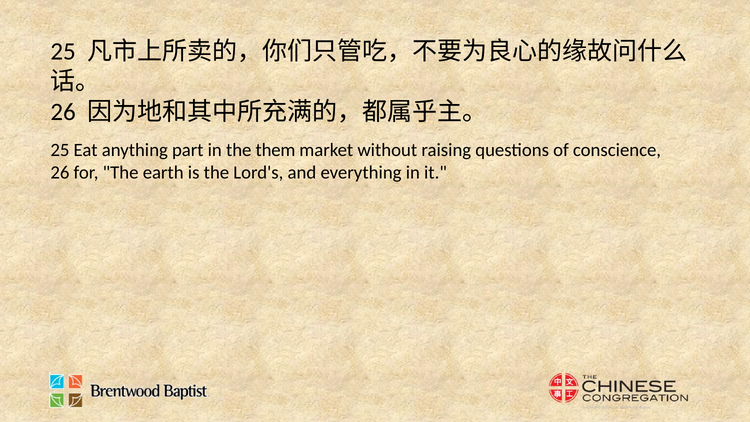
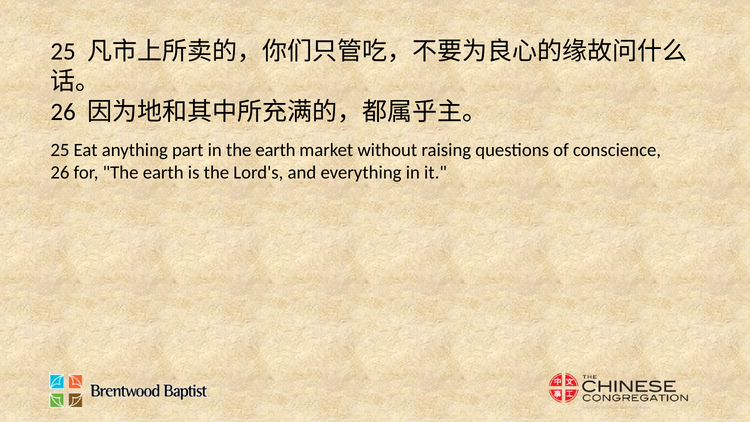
in the them: them -> earth
